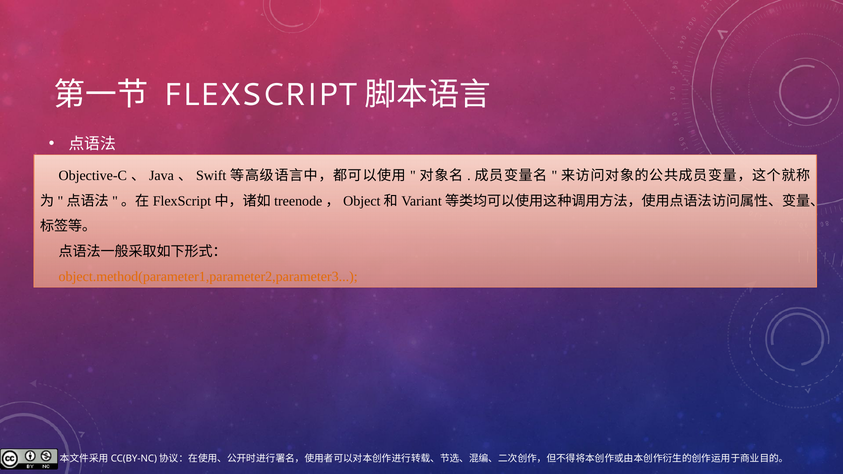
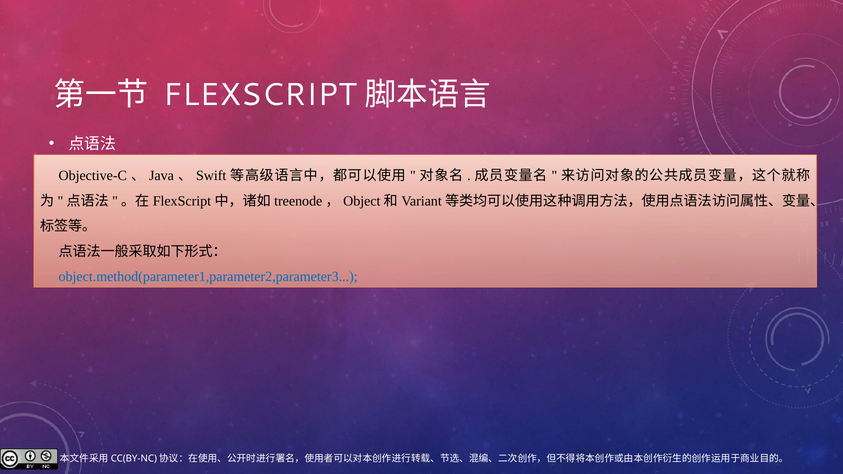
object.method(parameter1,parameter2,parameter3 colour: orange -> blue
